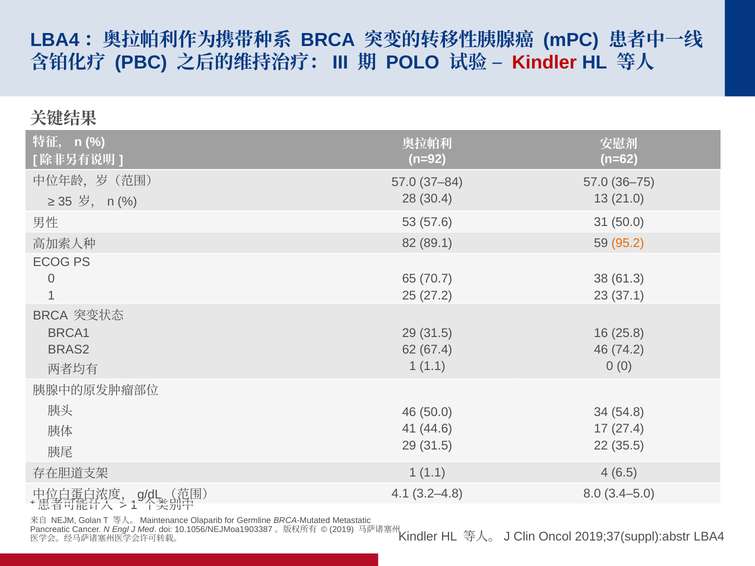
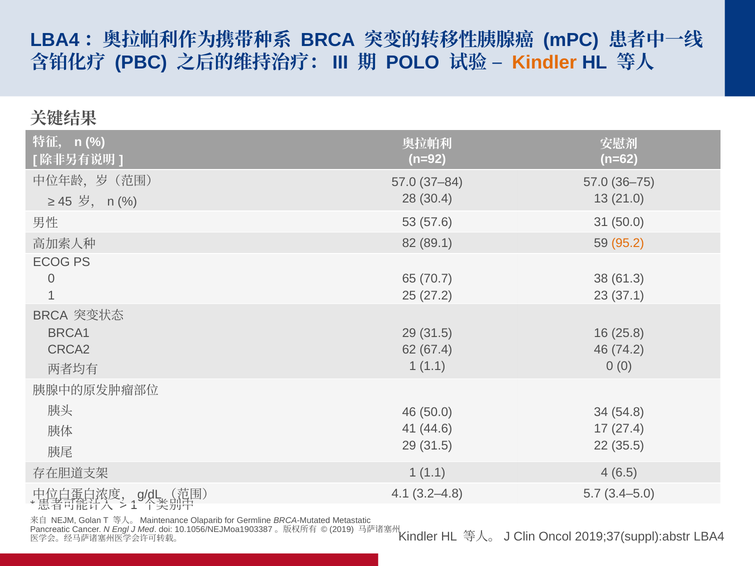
Kindler at (544, 63) colour: red -> orange
35: 35 -> 45
BRAS2: BRAS2 -> CRCA2
8.0: 8.0 -> 5.7
